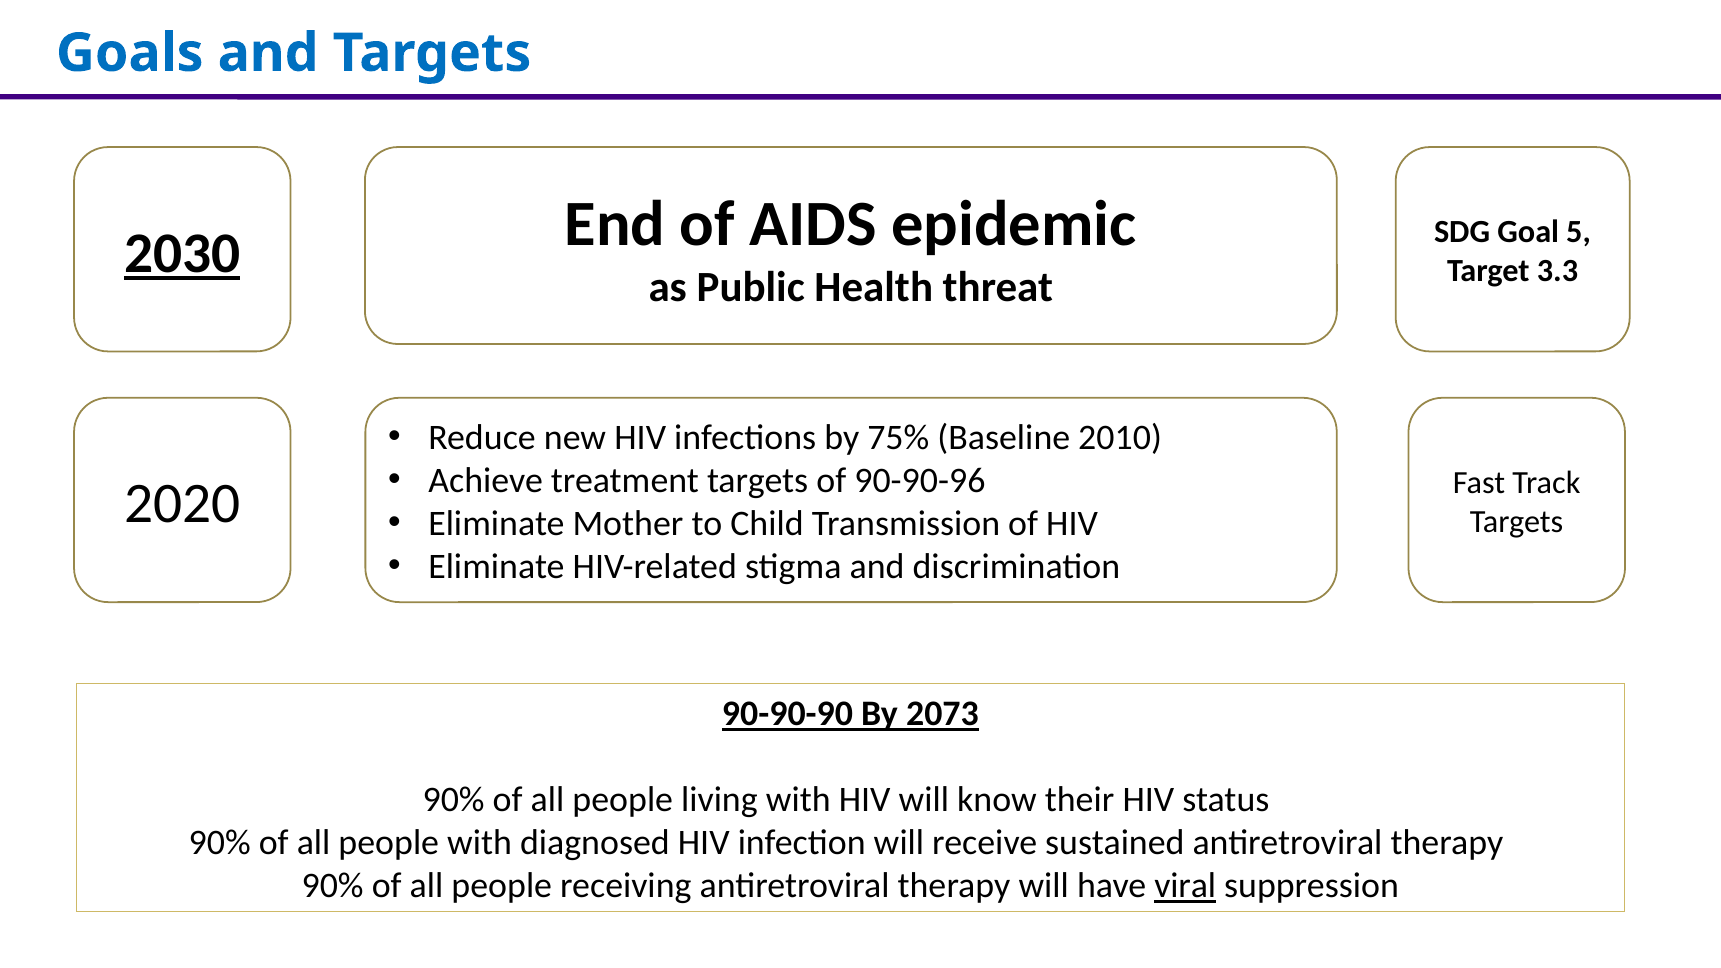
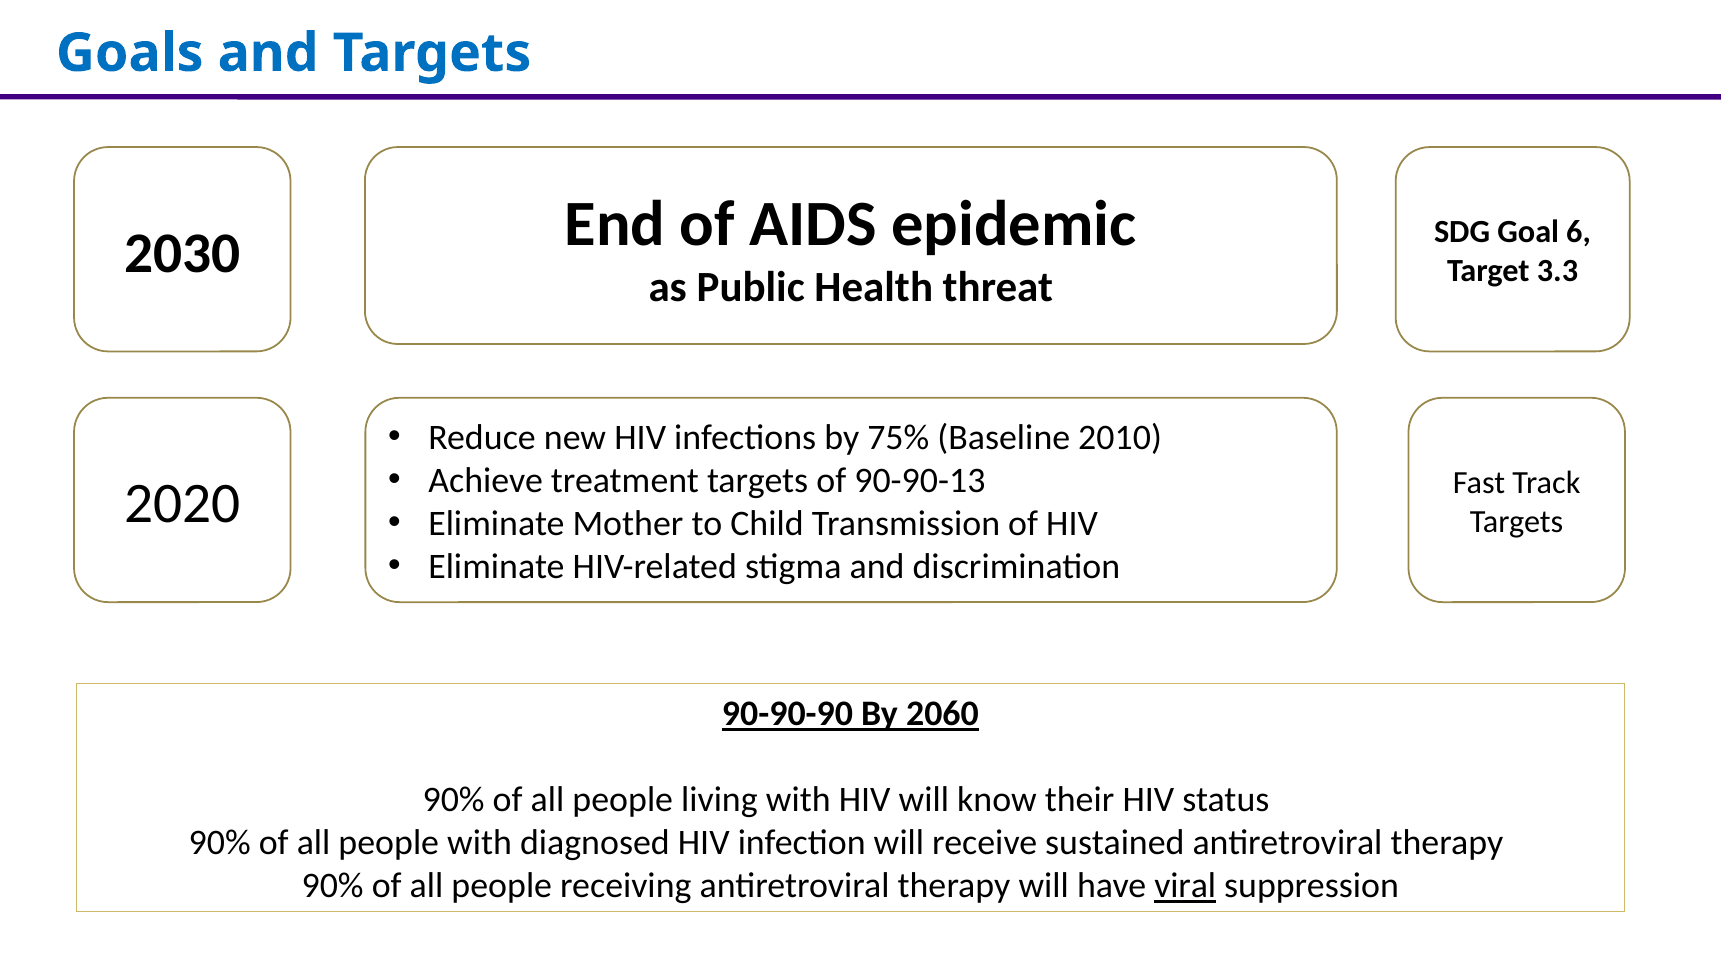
5: 5 -> 6
2030 underline: present -> none
90-90-96: 90-90-96 -> 90-90-13
2073: 2073 -> 2060
